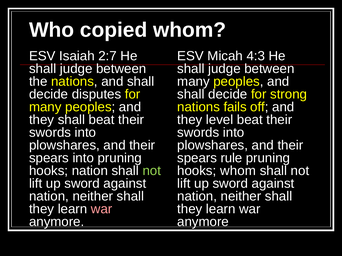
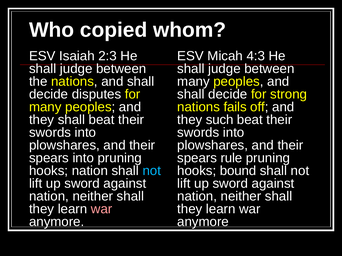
2:7: 2:7 -> 2:3
level: level -> such
not at (152, 171) colour: light green -> light blue
hooks whom: whom -> bound
